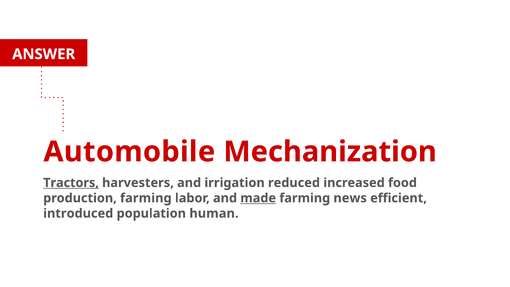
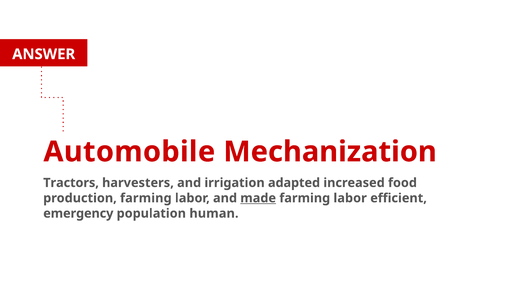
Tractors underline: present -> none
reduced: reduced -> adapted
news at (350, 198): news -> labor
introduced: introduced -> emergency
